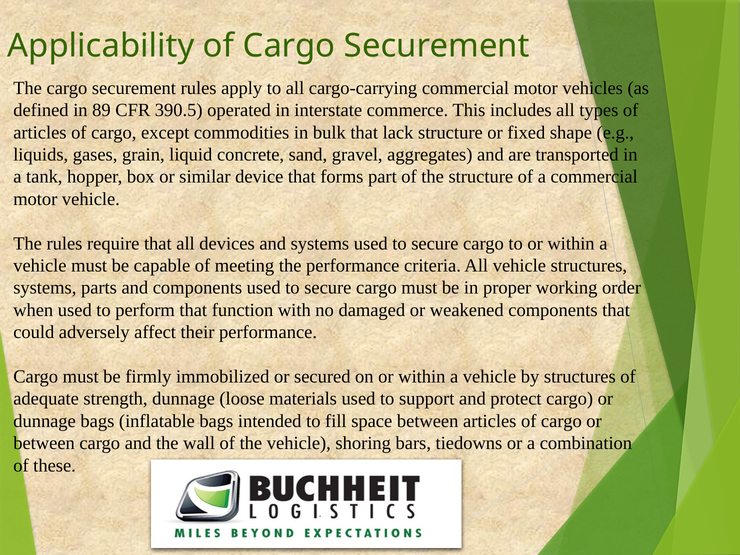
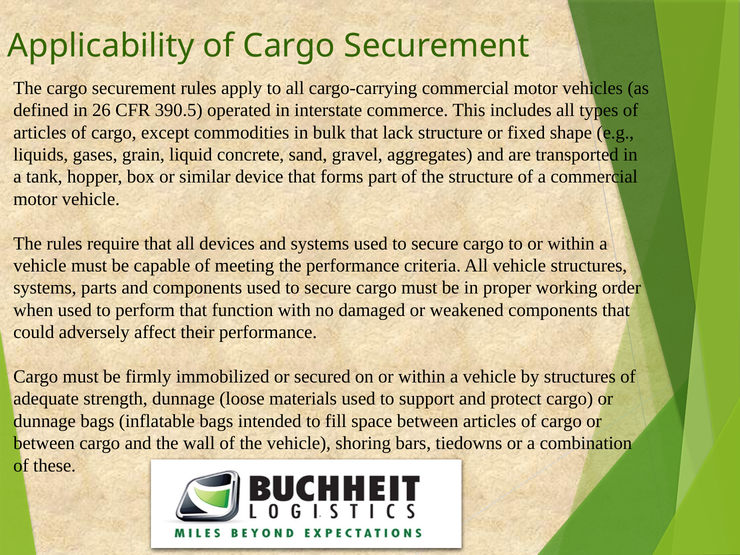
89: 89 -> 26
